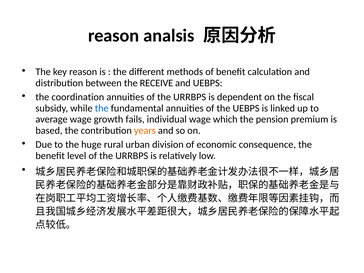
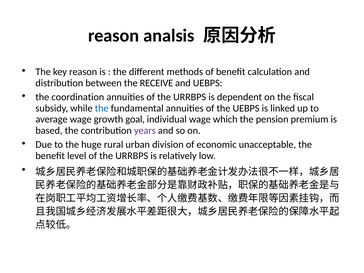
fails: fails -> goal
years colour: orange -> purple
consequence: consequence -> unacceptable
